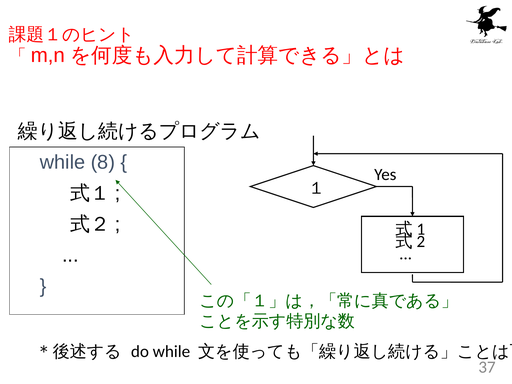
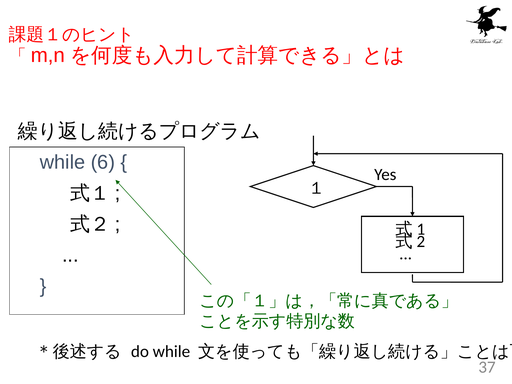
8: 8 -> 6
